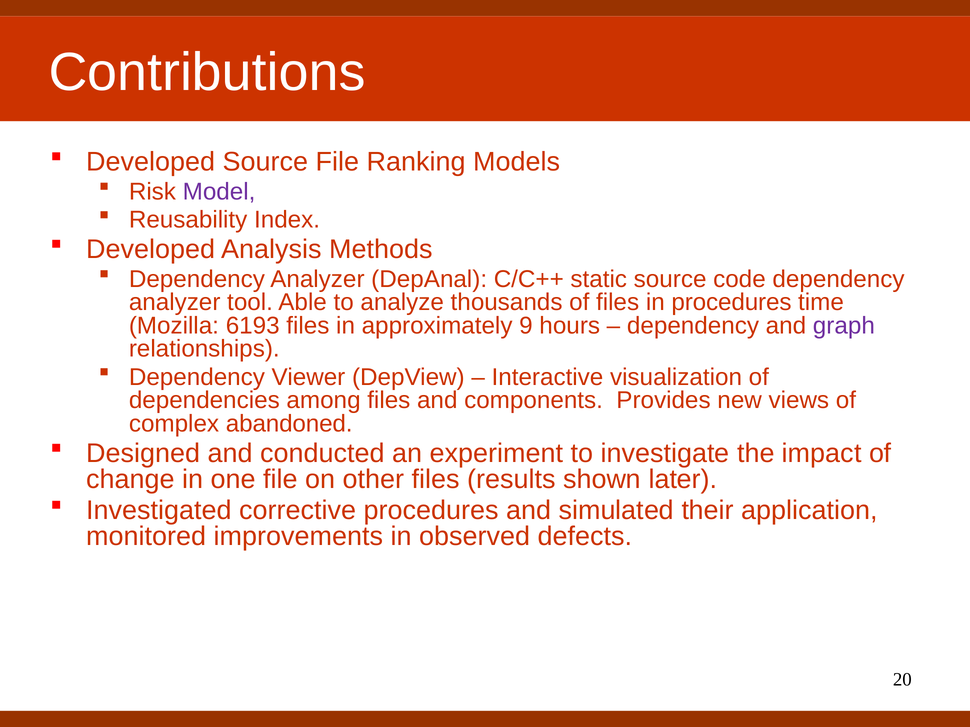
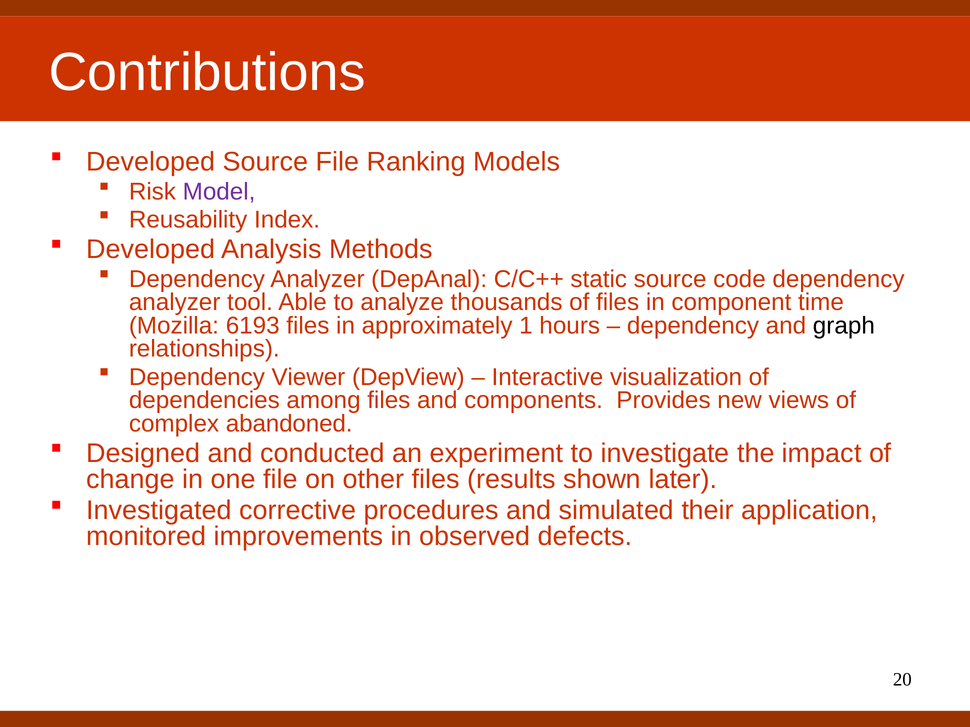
in procedures: procedures -> component
9: 9 -> 1
graph colour: purple -> black
